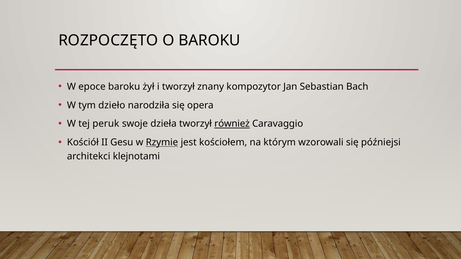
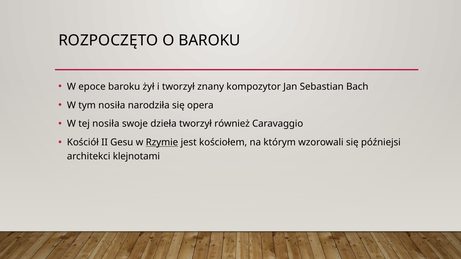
tym dzieło: dzieło -> nosiła
tej peruk: peruk -> nosiła
również underline: present -> none
